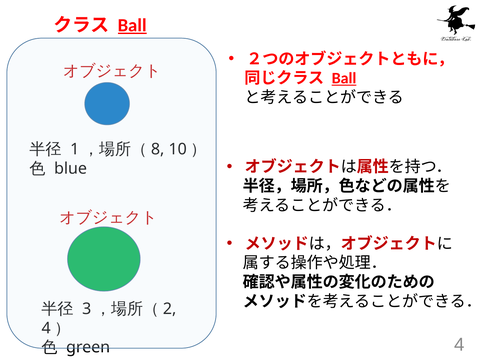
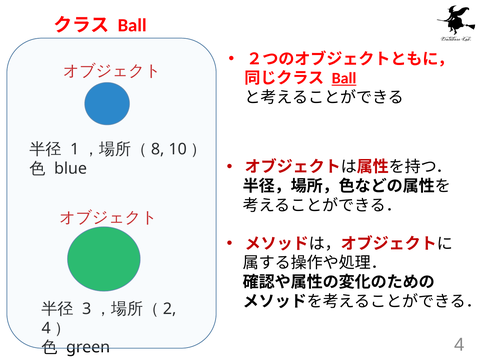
Ball at (132, 25) underline: present -> none
